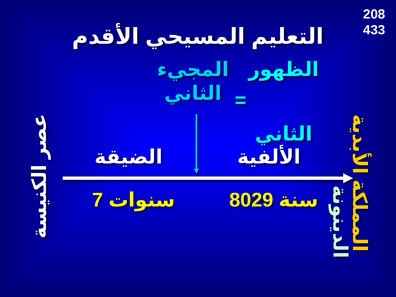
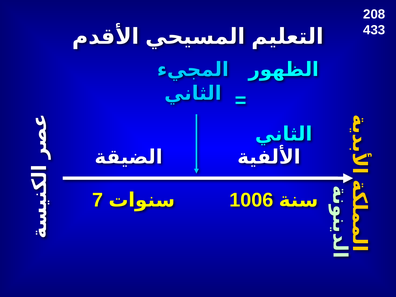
8029: 8029 -> 1006
